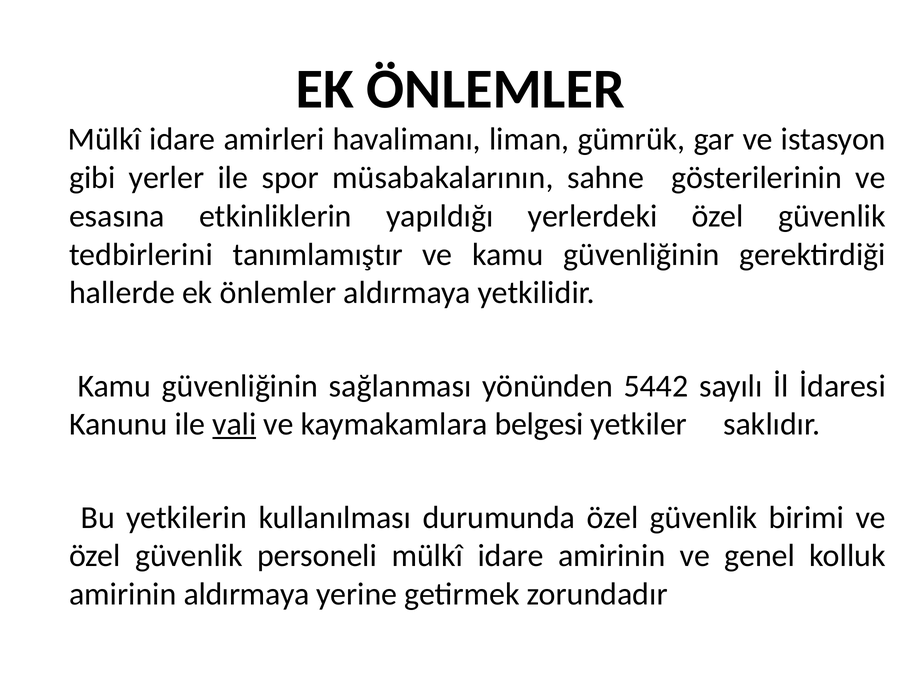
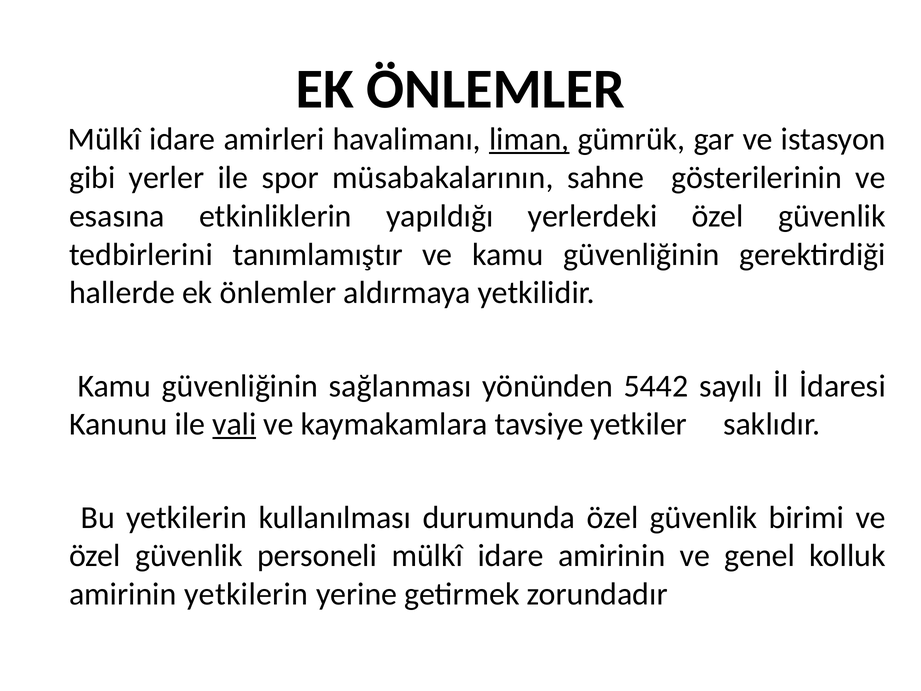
liman underline: none -> present
belgesi: belgesi -> tavsiye
amirinin aldırmaya: aldırmaya -> yetkilerin
